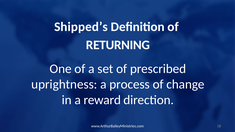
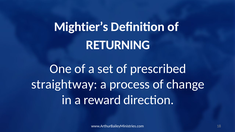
Shipped’s: Shipped’s -> Mightier’s
uprightness: uprightness -> straightway
